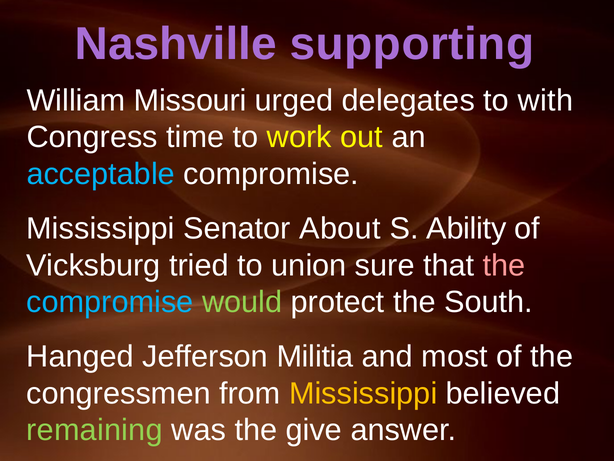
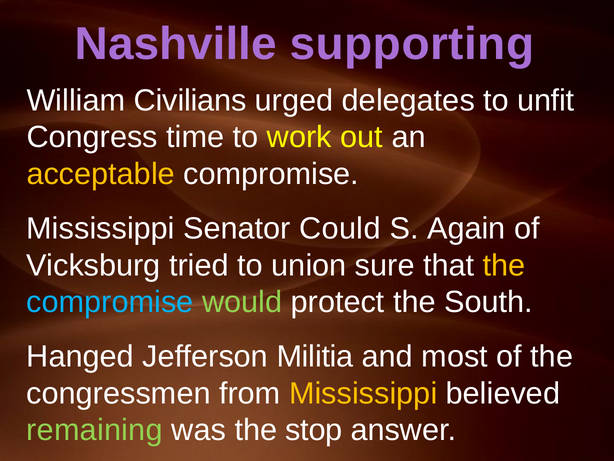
Missouri: Missouri -> Civilians
with: with -> unfit
acceptable colour: light blue -> yellow
About: About -> Could
Ability: Ability -> Again
the at (504, 265) colour: pink -> yellow
give: give -> stop
